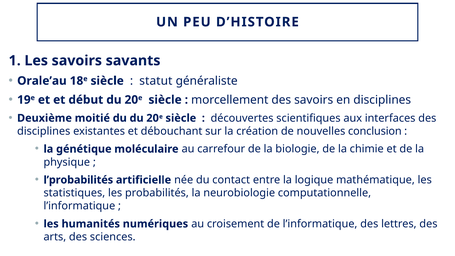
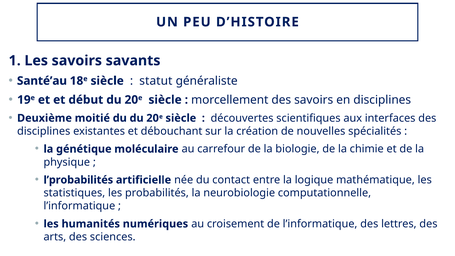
Orale’au: Orale’au -> Santé’au
conclusion: conclusion -> spécialités
